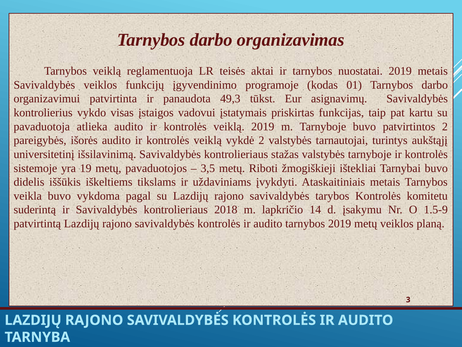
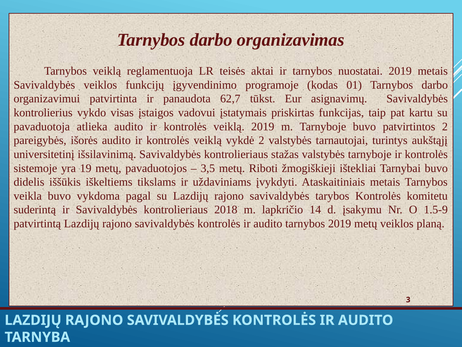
49,3: 49,3 -> 62,7
